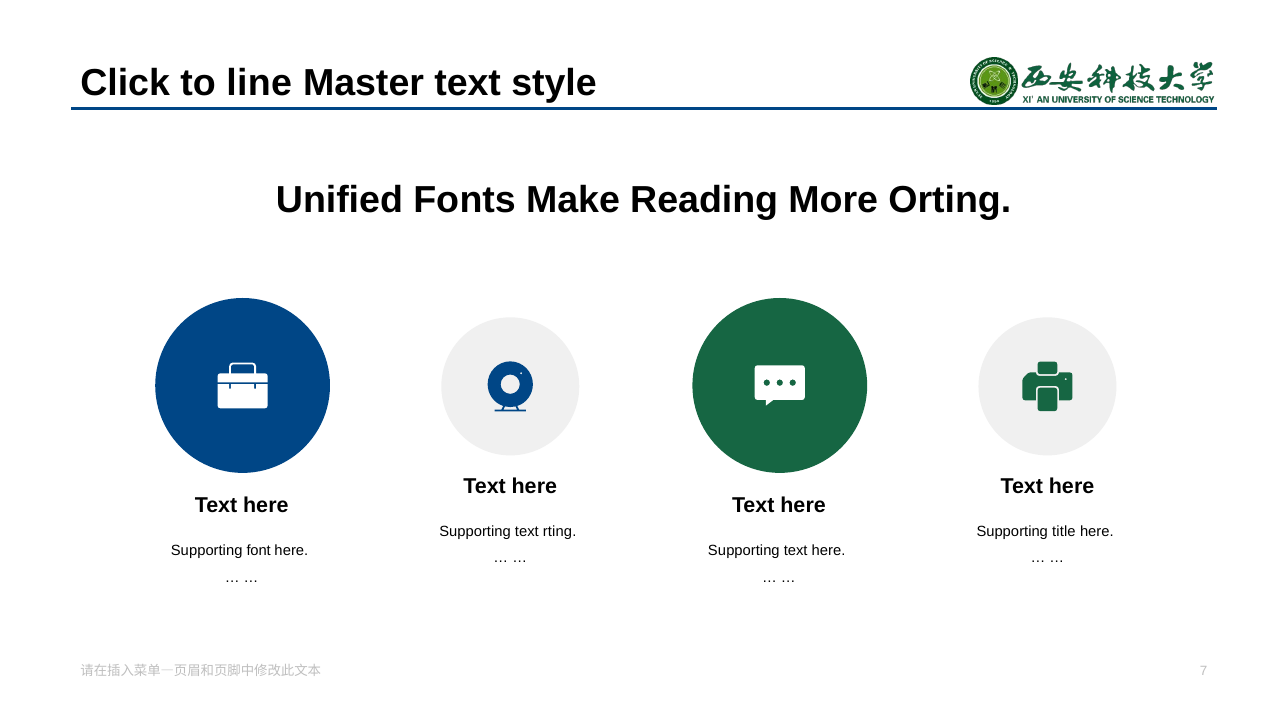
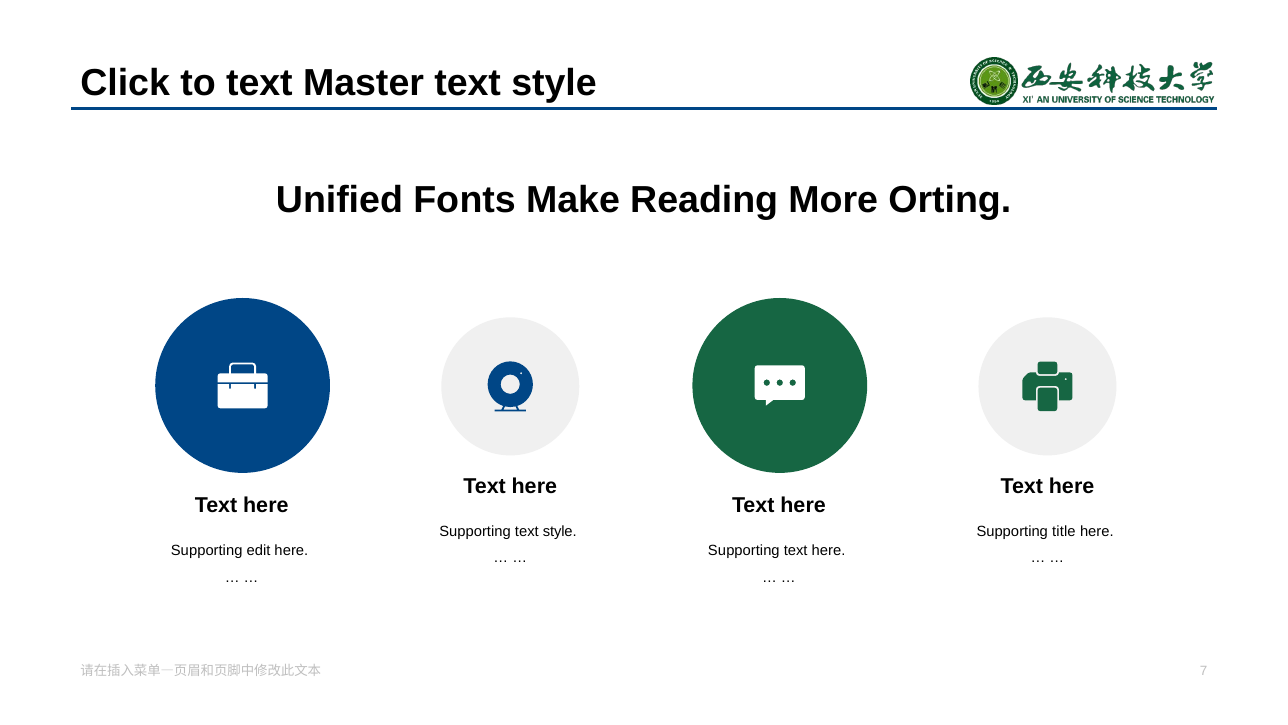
to line: line -> text
Supporting text rting: rting -> style
font: font -> edit
